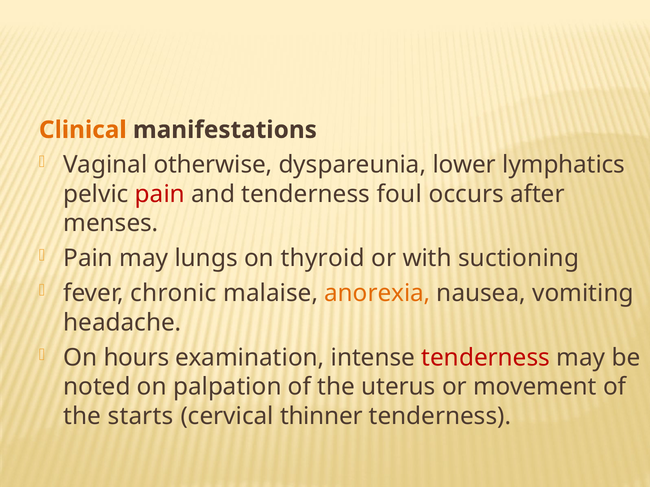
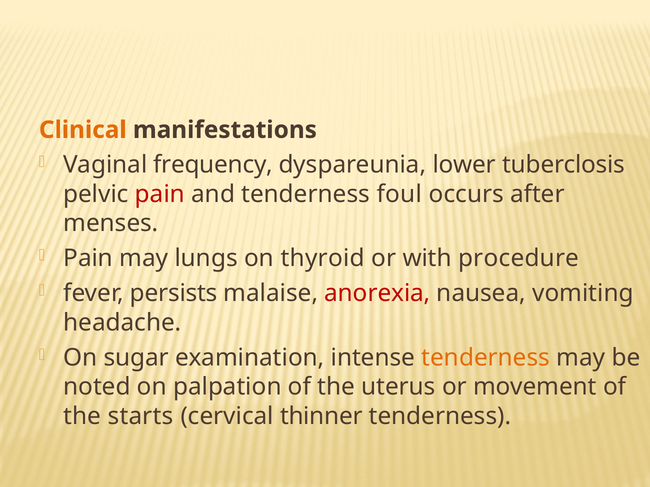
otherwise: otherwise -> frequency
lymphatics: lymphatics -> tuberclosis
suctioning: suctioning -> procedure
chronic: chronic -> persists
anorexia colour: orange -> red
hours: hours -> sugar
tenderness at (486, 358) colour: red -> orange
